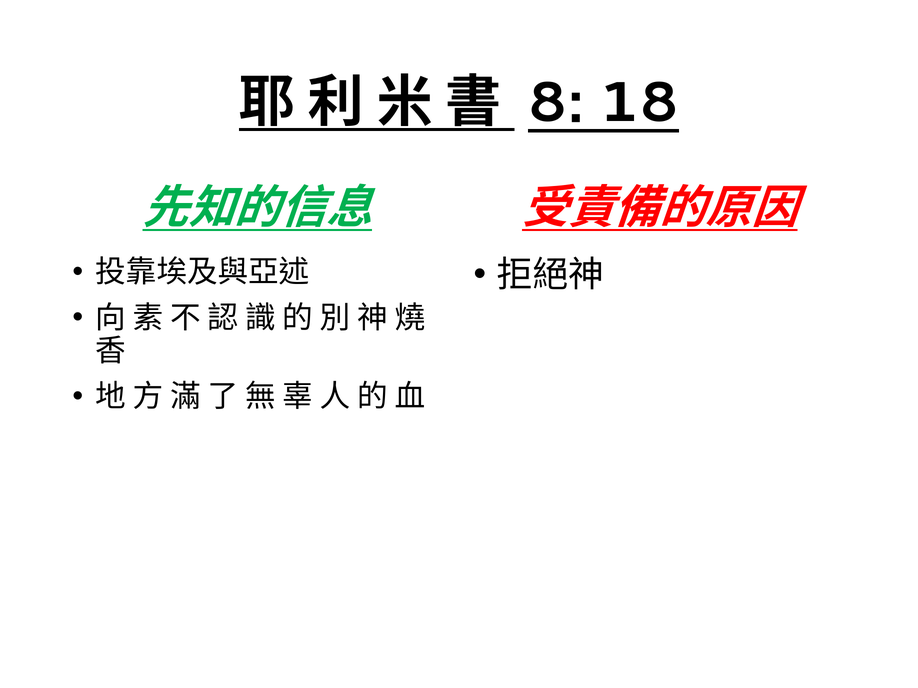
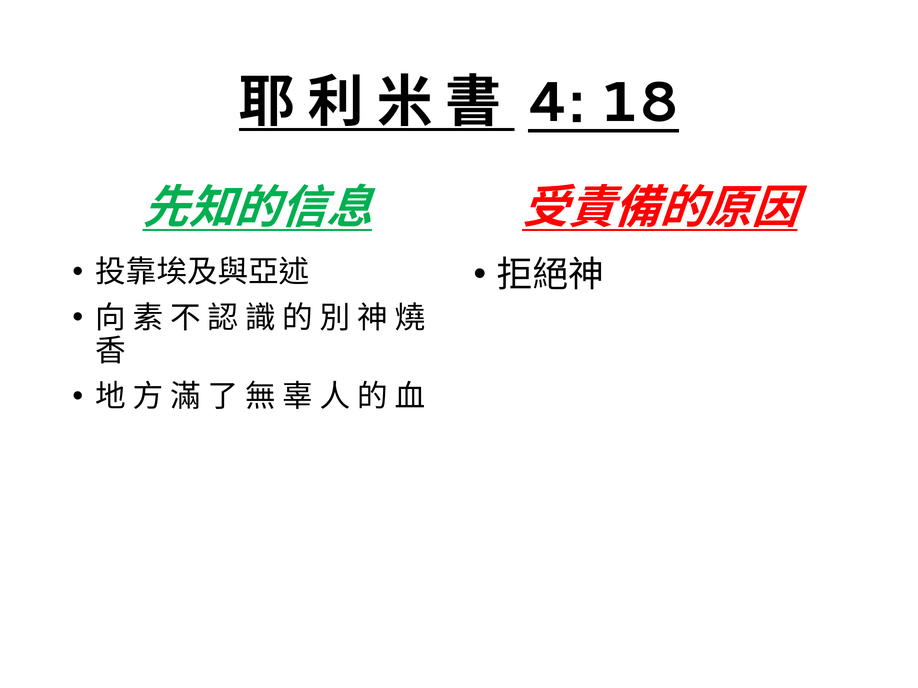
8: 8 -> 4
